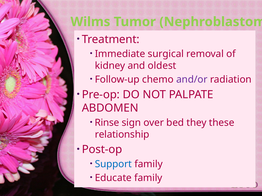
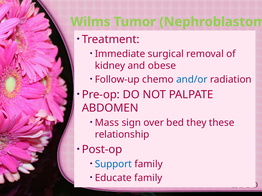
oldest: oldest -> obese
and/or colour: purple -> blue
Rinse: Rinse -> Mass
